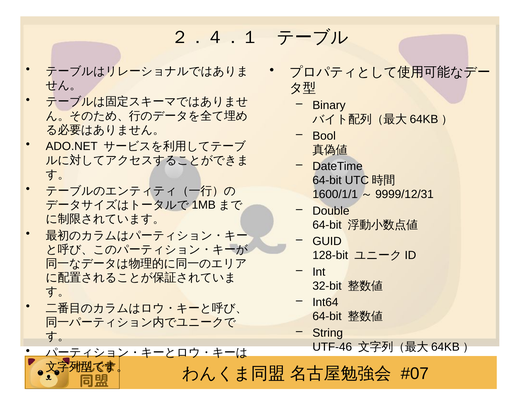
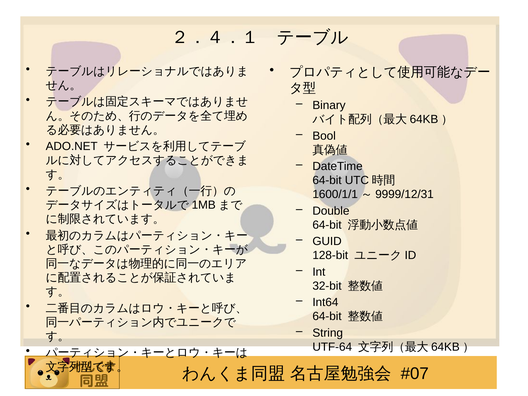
UTF-46: UTF-46 -> UTF-64
